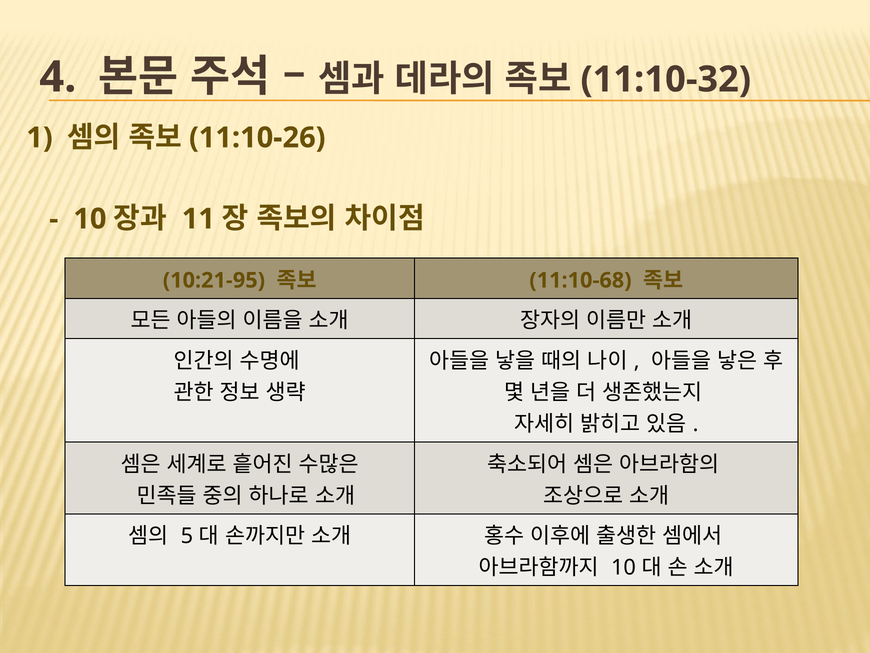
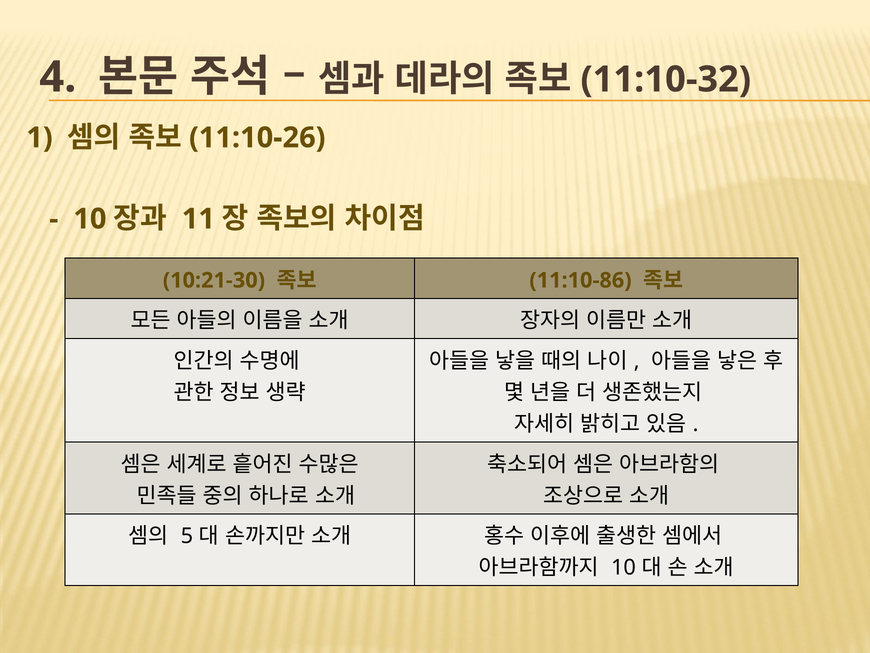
10:21-95: 10:21-95 -> 10:21-30
11:10-68: 11:10-68 -> 11:10-86
